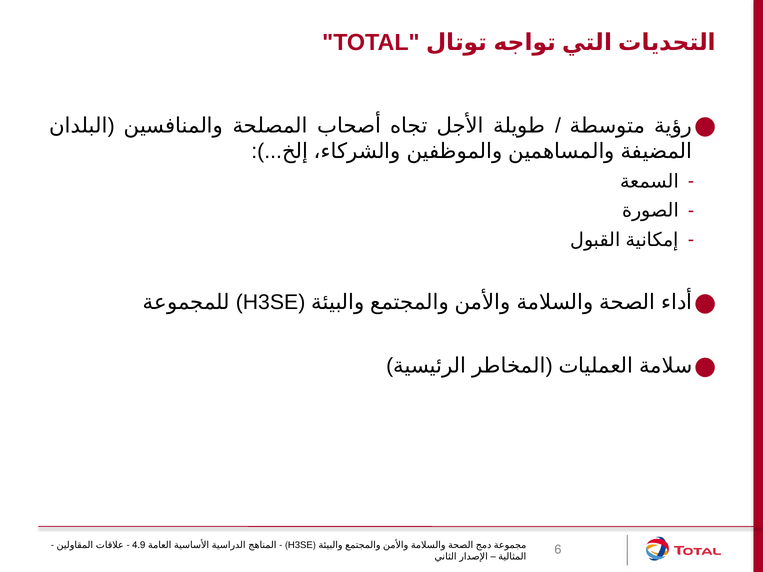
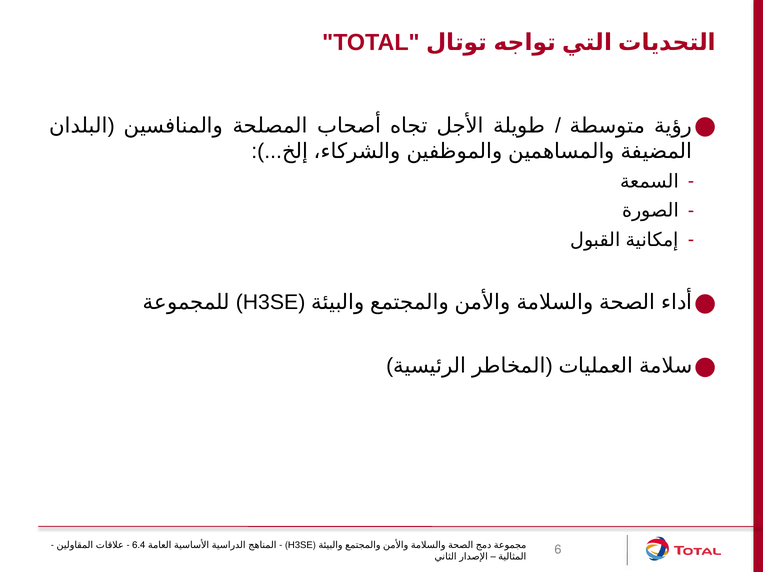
4.9: 4.9 -> 6.4
